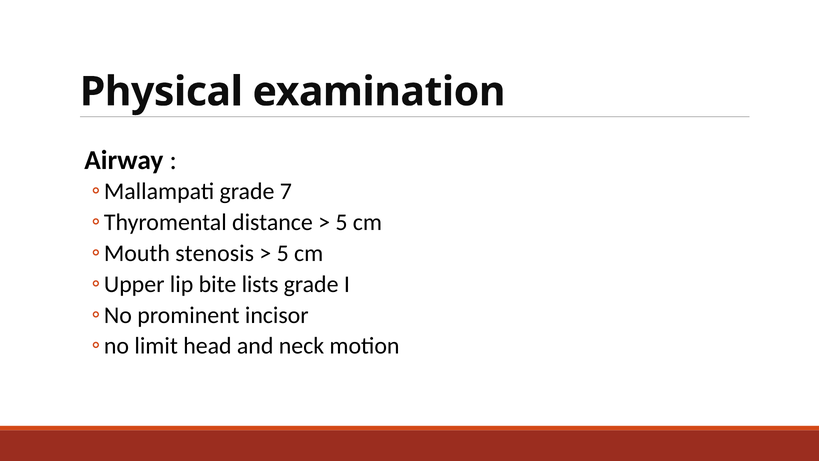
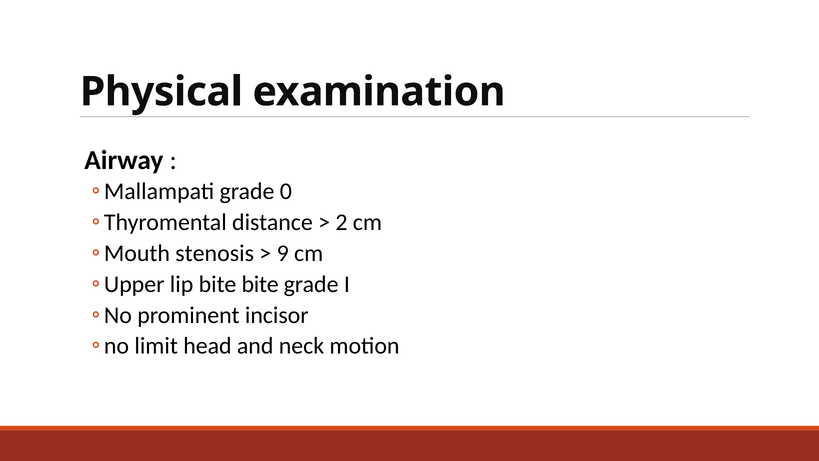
7: 7 -> 0
5 at (342, 222): 5 -> 2
5 at (283, 253): 5 -> 9
bite lists: lists -> bite
